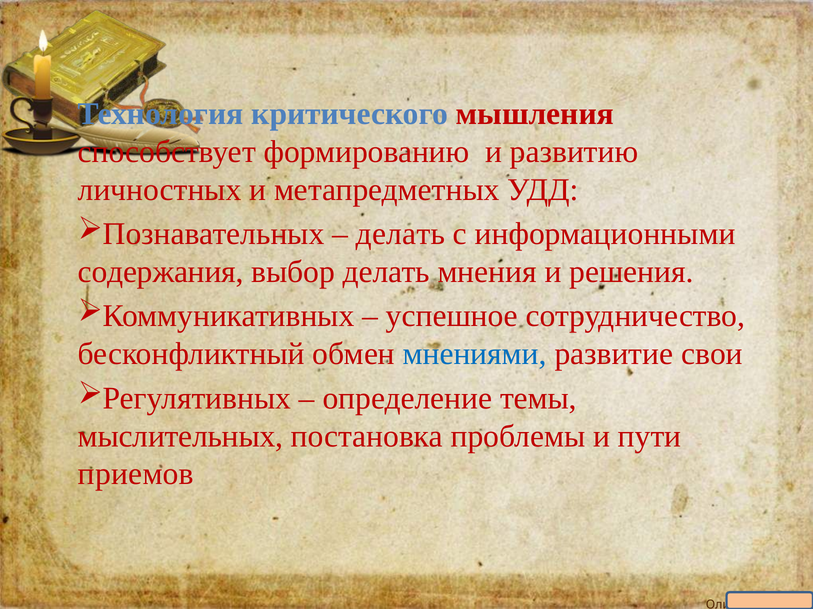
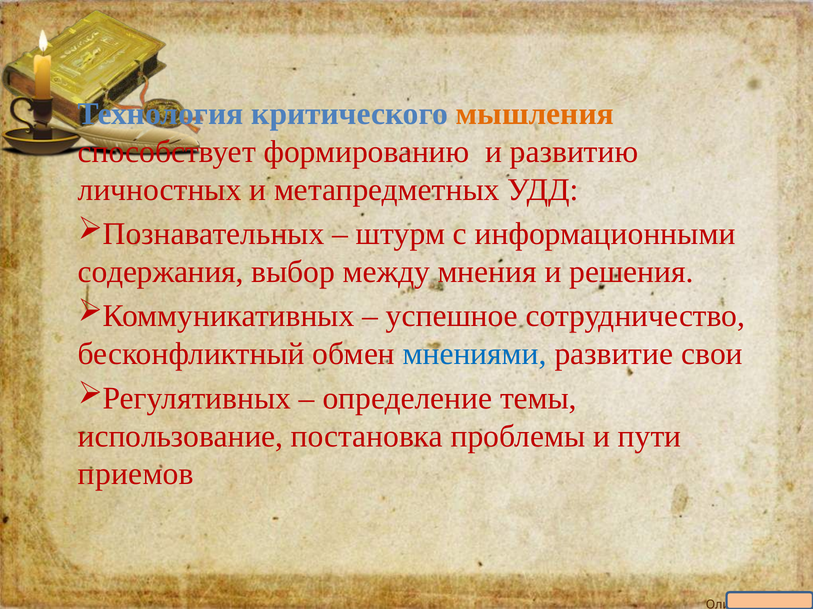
мышления colour: red -> orange
делать at (400, 234): делать -> штурм
выбор делать: делать -> между
мыслительных: мыслительных -> использование
